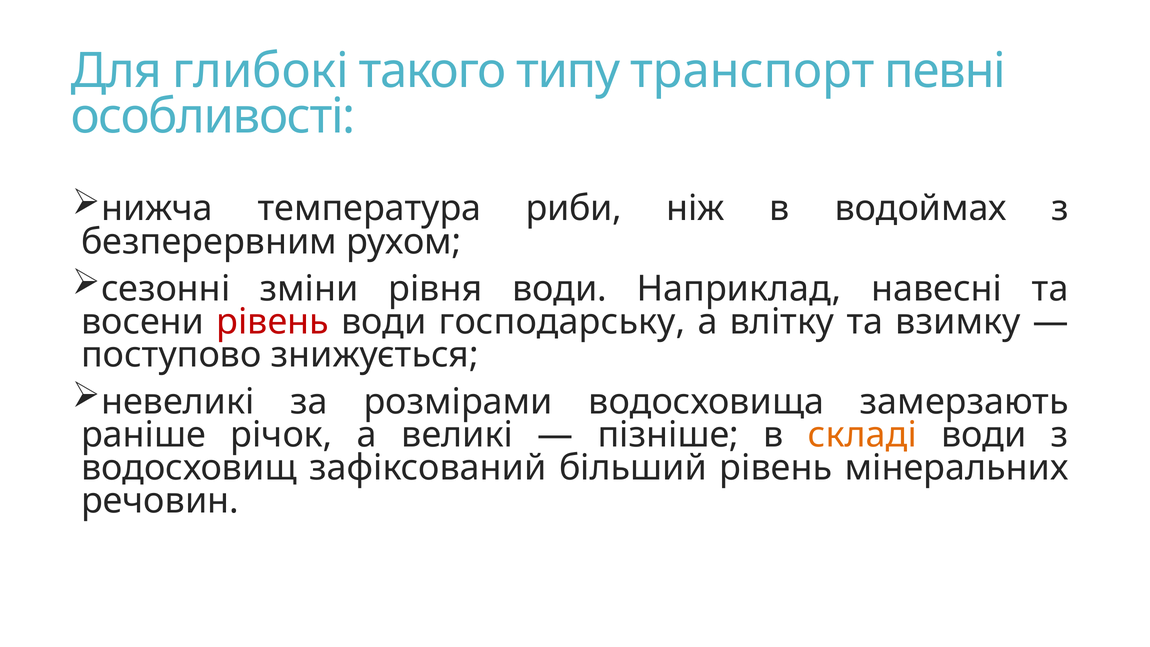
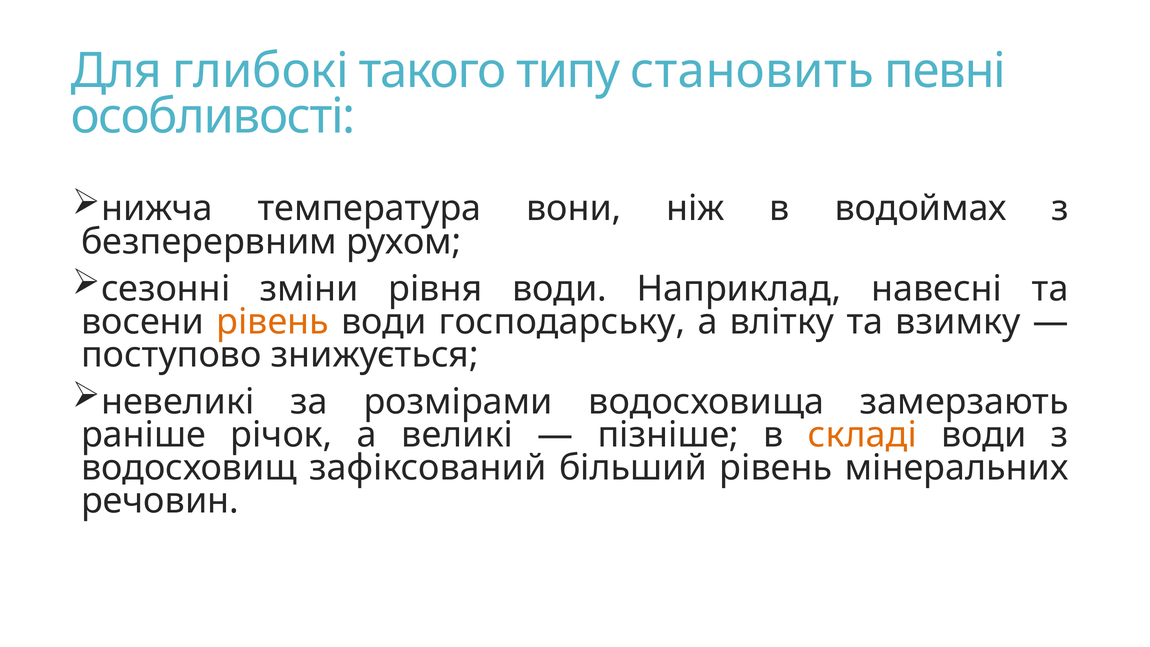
транспорт: транспорт -> становить
риби: риби -> вони
рівень at (273, 322) colour: red -> orange
